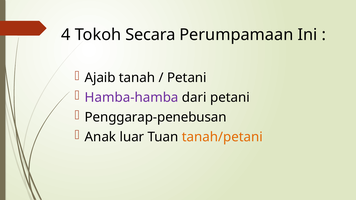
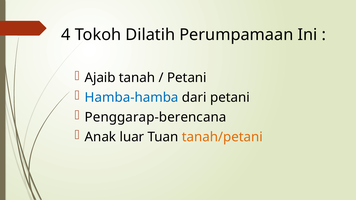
Secara: Secara -> Dilatih
Hamba-hamba colour: purple -> blue
Penggarap-penebusan: Penggarap-penebusan -> Penggarap-berencana
